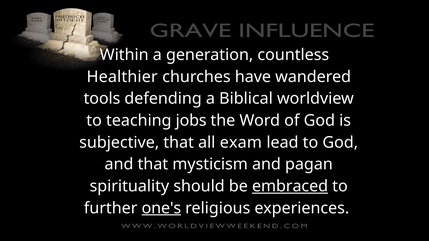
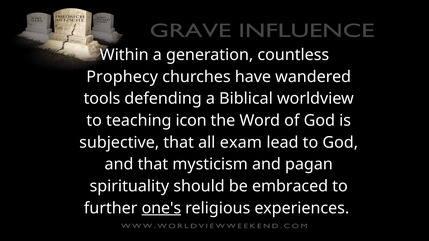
Healthier: Healthier -> Prophecy
jobs: jobs -> icon
embraced underline: present -> none
